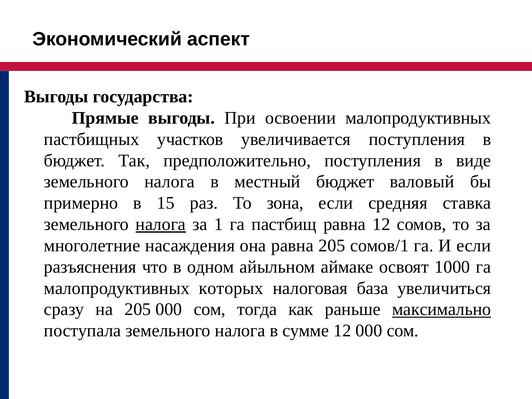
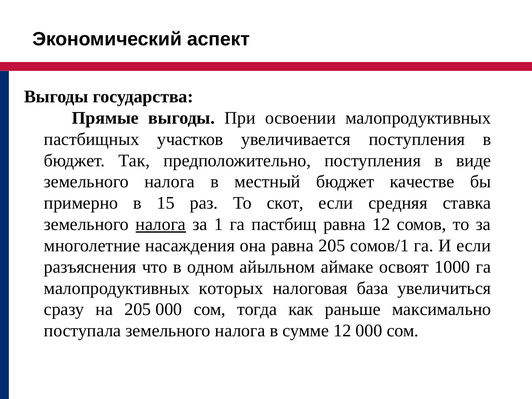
валовый: валовый -> качестве
зона: зона -> скот
максимально underline: present -> none
